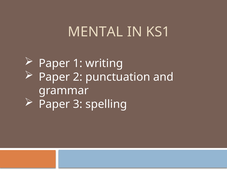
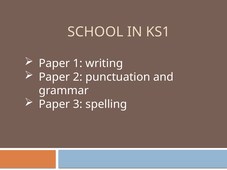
MENTAL: MENTAL -> SCHOOL
